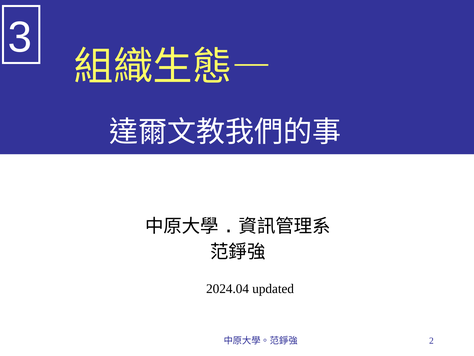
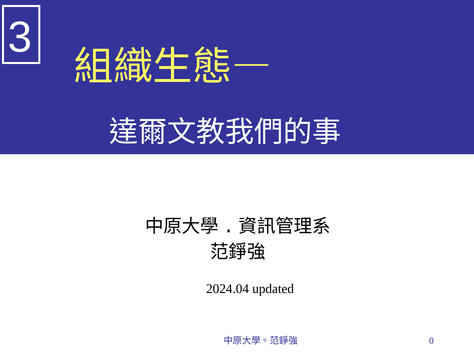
2: 2 -> 0
